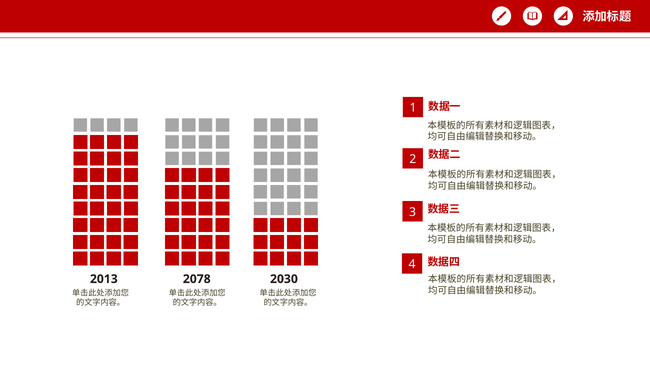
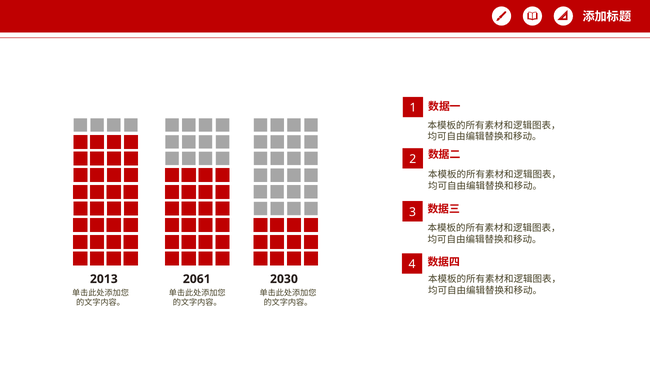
2078: 2078 -> 2061
